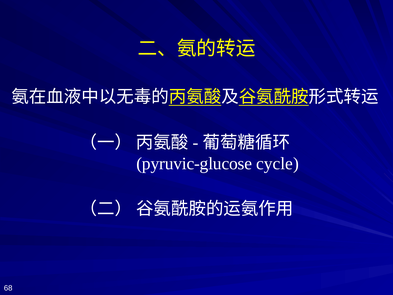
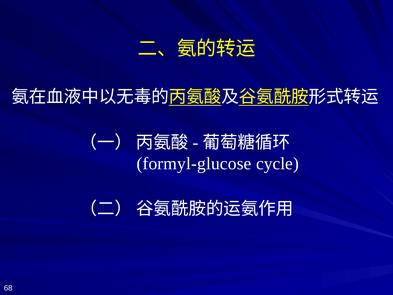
pyruvic-glucose: pyruvic-glucose -> formyl-glucose
